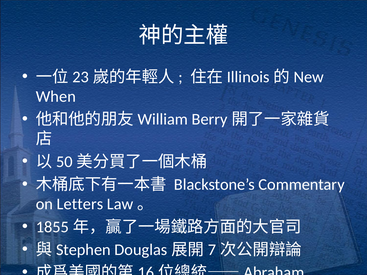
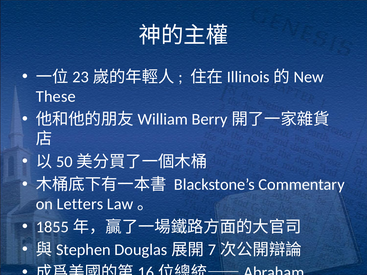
When: When -> These
